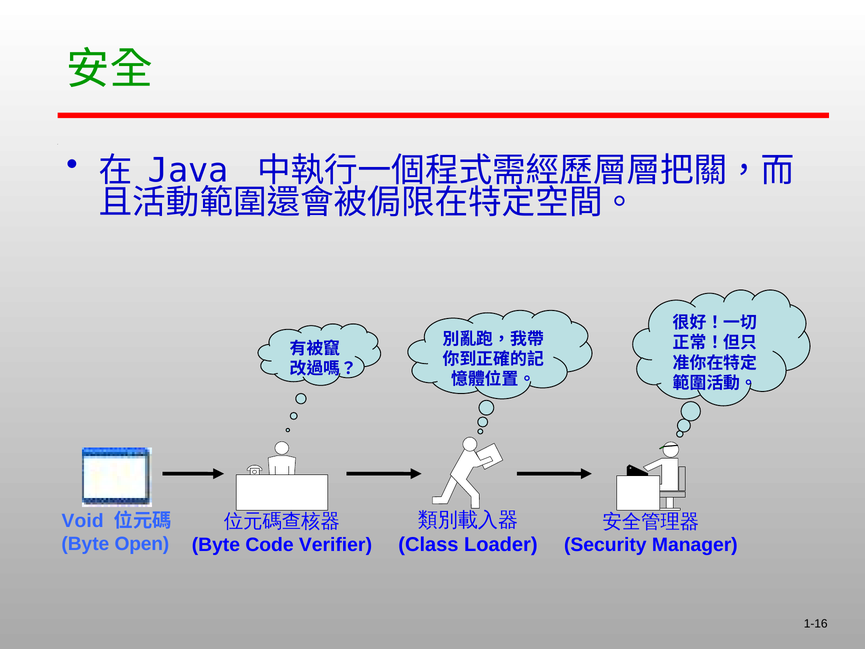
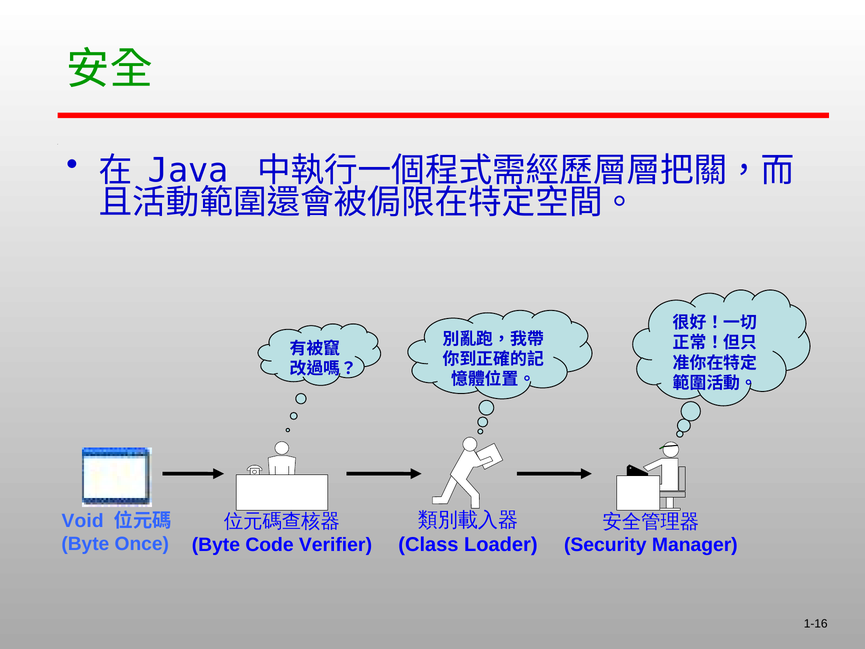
Open: Open -> Once
